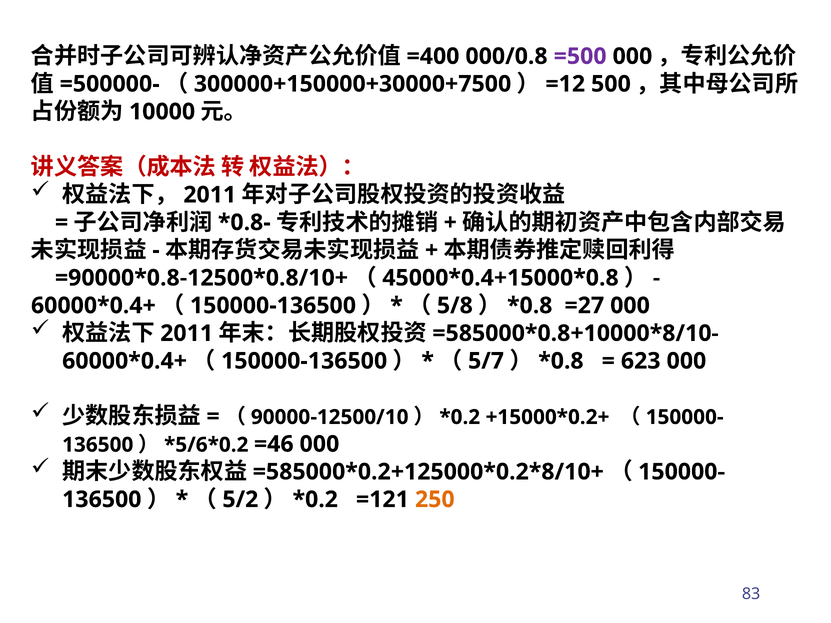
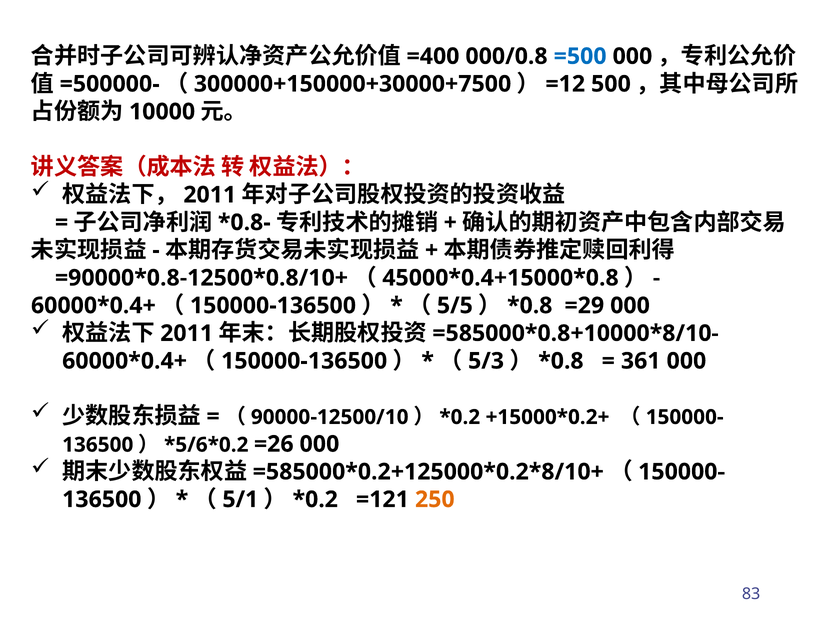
=500 colour: purple -> blue
5/8: 5/8 -> 5/5
=27: =27 -> =29
5/7: 5/7 -> 5/3
623: 623 -> 361
=46: =46 -> =26
5/2: 5/2 -> 5/1
